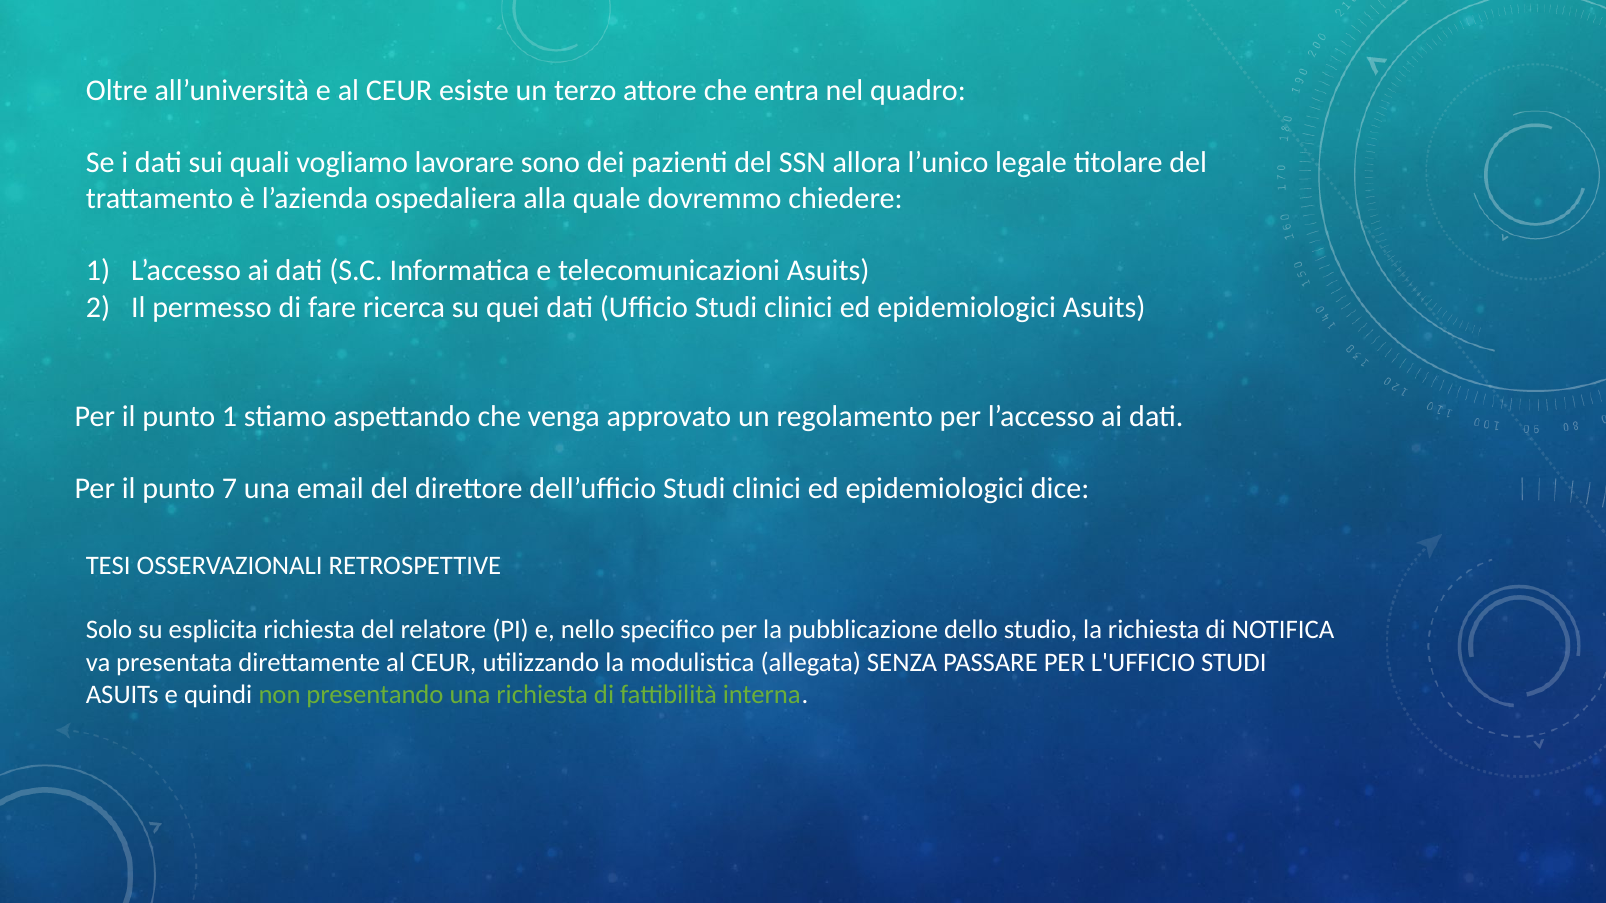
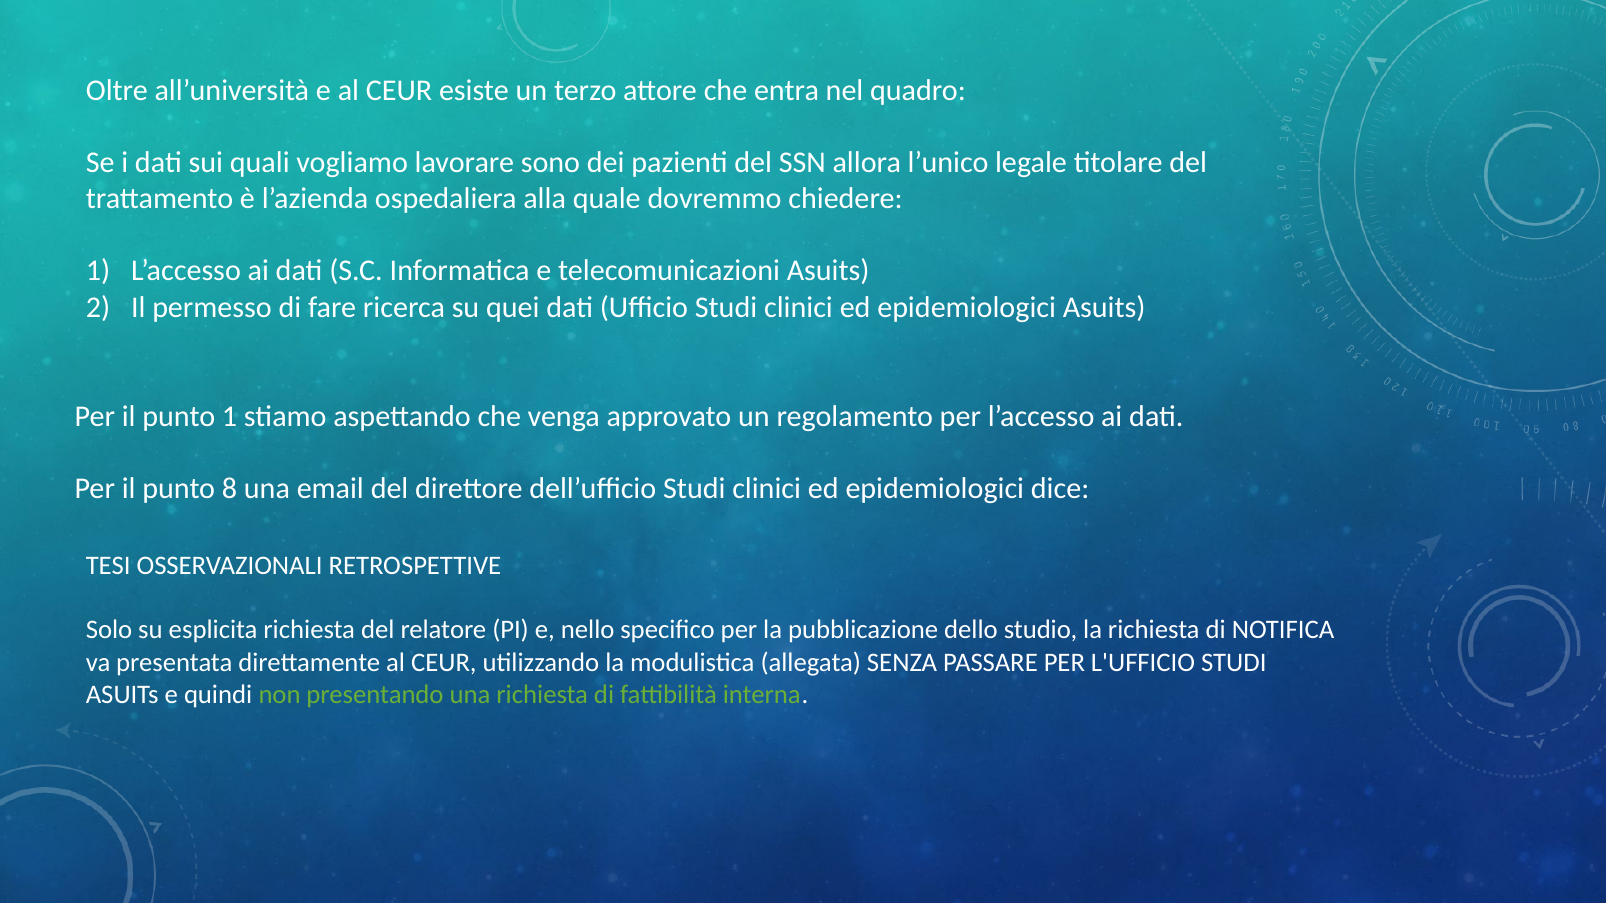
7: 7 -> 8
